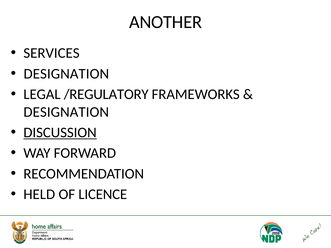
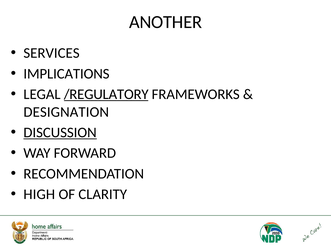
DESIGNATION at (66, 74): DESIGNATION -> IMPLICATIONS
/REGULATORY underline: none -> present
HELD: HELD -> HIGH
LICENCE: LICENCE -> CLARITY
